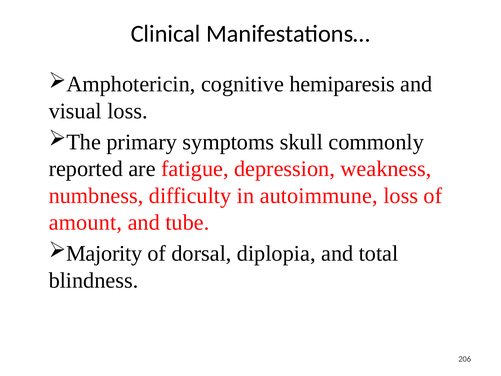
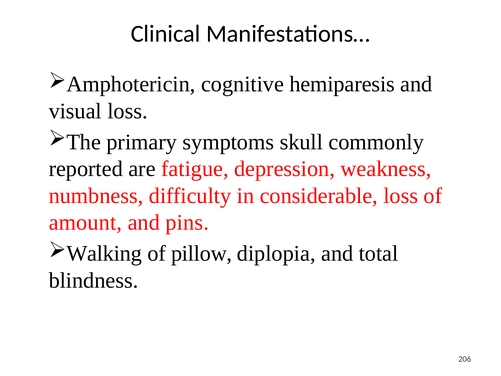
autoimmune: autoimmune -> considerable
tube: tube -> pins
Majority: Majority -> Walking
dorsal: dorsal -> pillow
